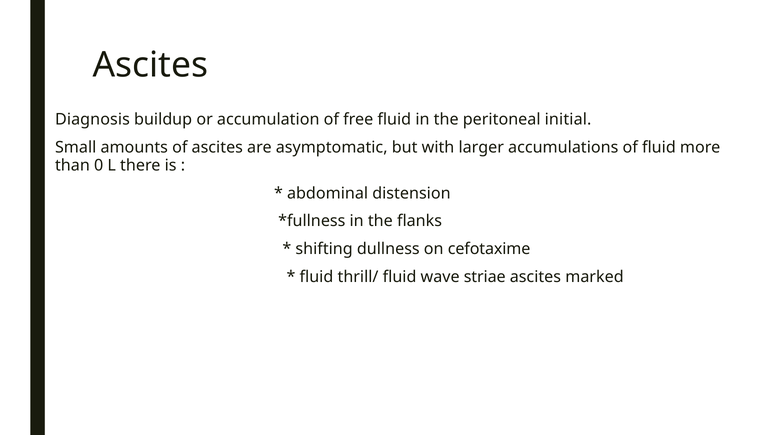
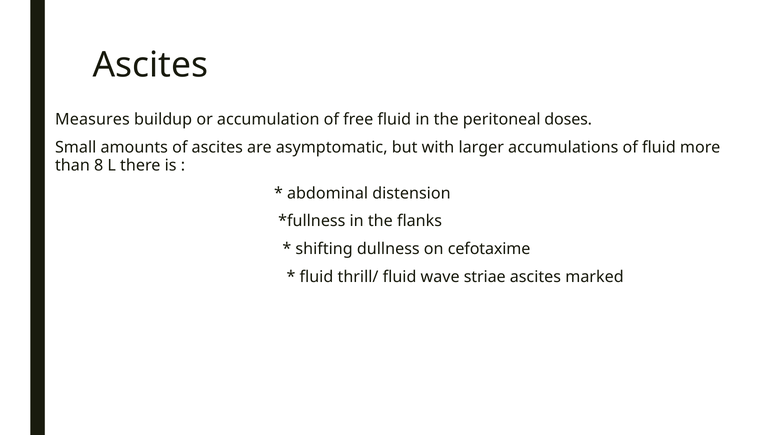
Diagnosis: Diagnosis -> Measures
initial: initial -> doses
0: 0 -> 8
